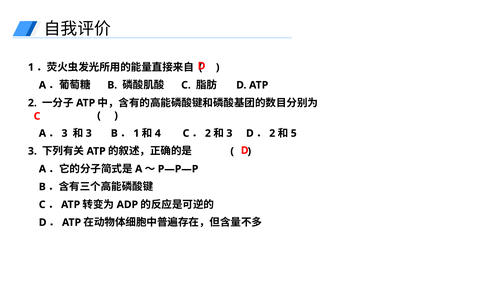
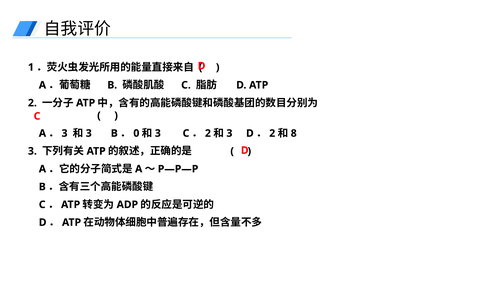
1 at (136, 133): 1 -> 0
4 at (158, 133): 4 -> 3
5: 5 -> 8
